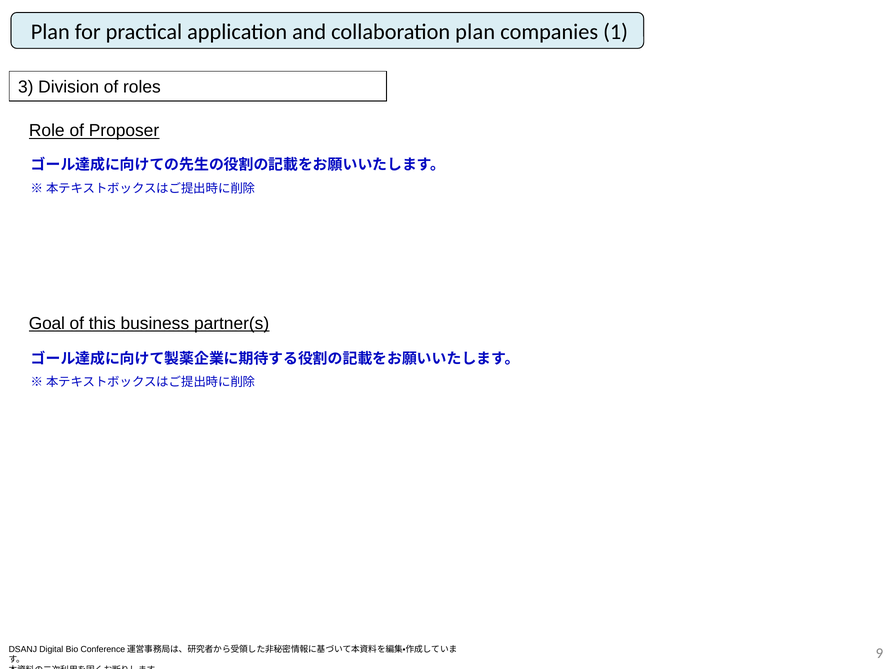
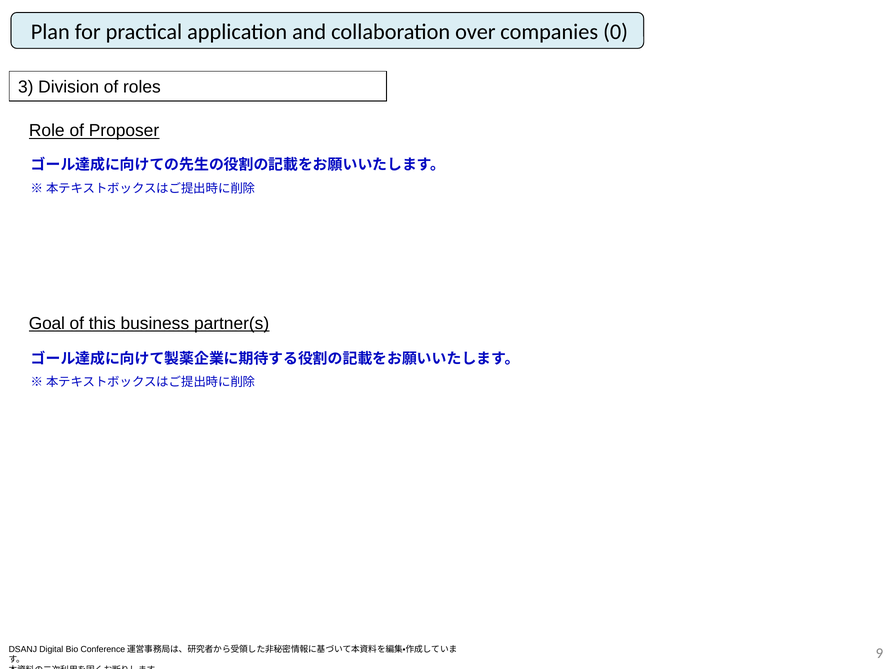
collaboration plan: plan -> over
1: 1 -> 0
